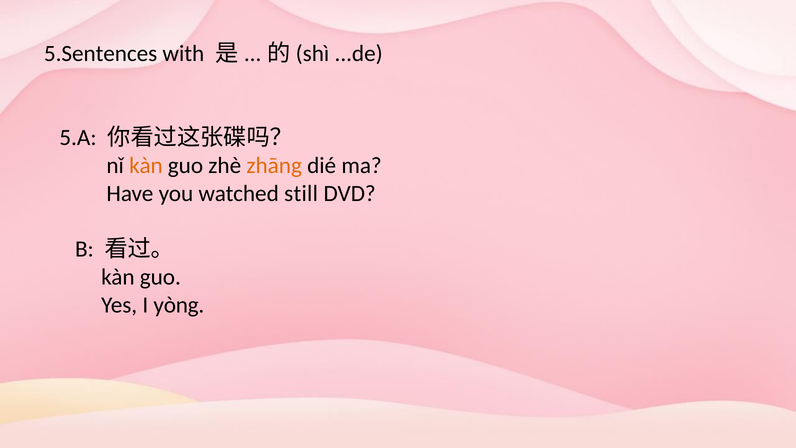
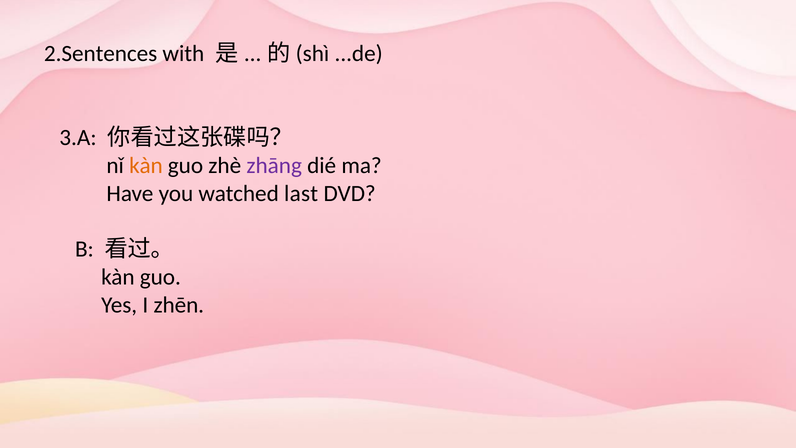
5.Sentences: 5.Sentences -> 2.Sentences
5.A: 5.A -> 3.A
zhāng colour: orange -> purple
still: still -> last
yòng: yòng -> zhēn
